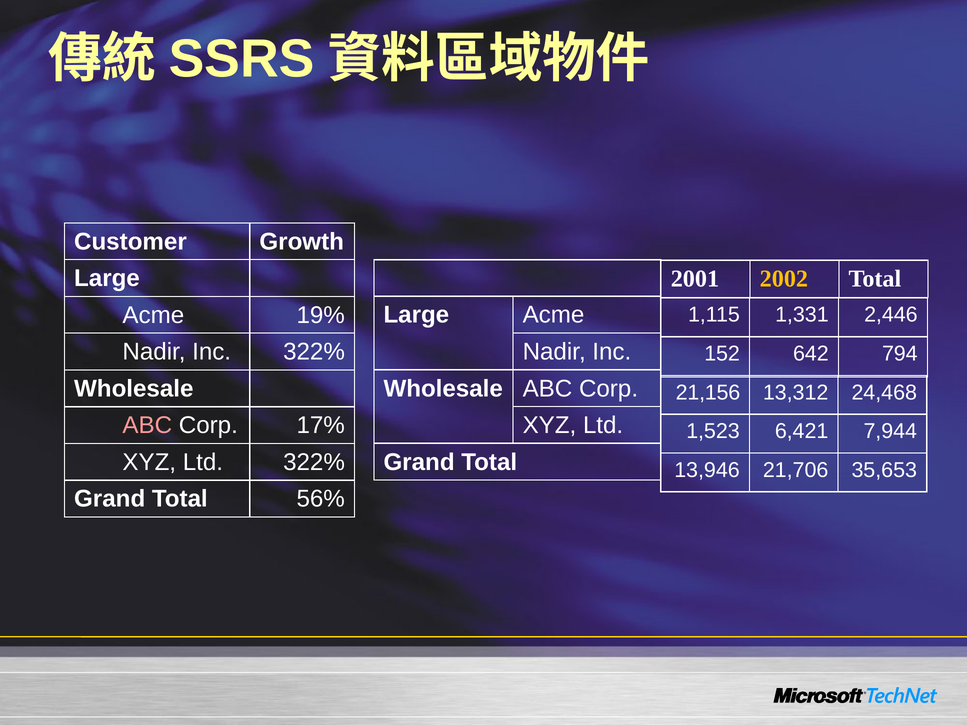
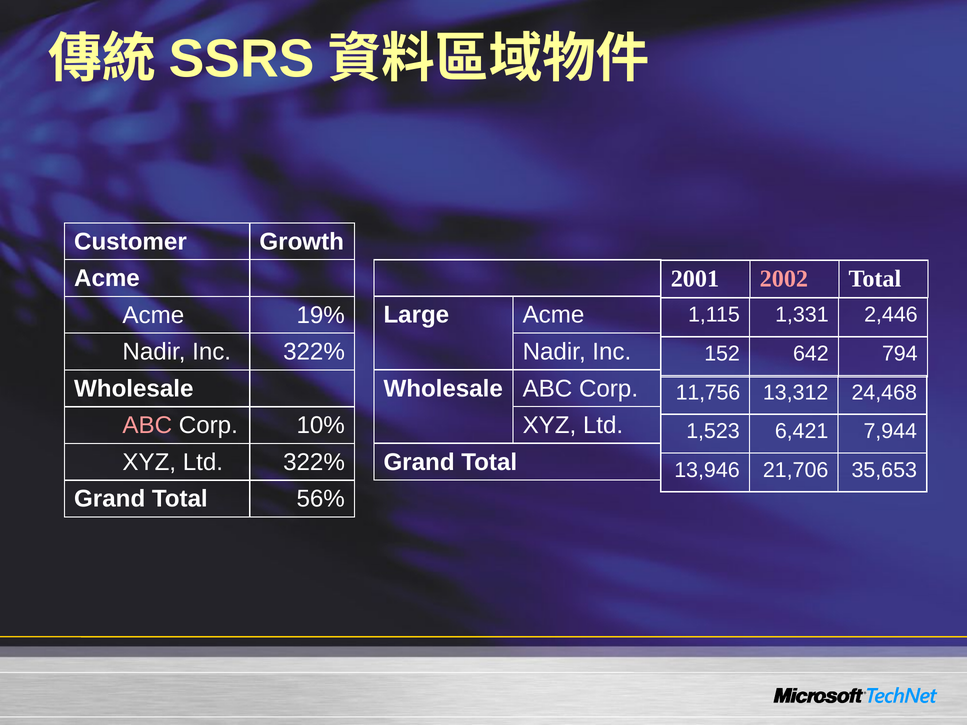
Large at (107, 279): Large -> Acme
2002 colour: yellow -> pink
21,156: 21,156 -> 11,756
17%: 17% -> 10%
